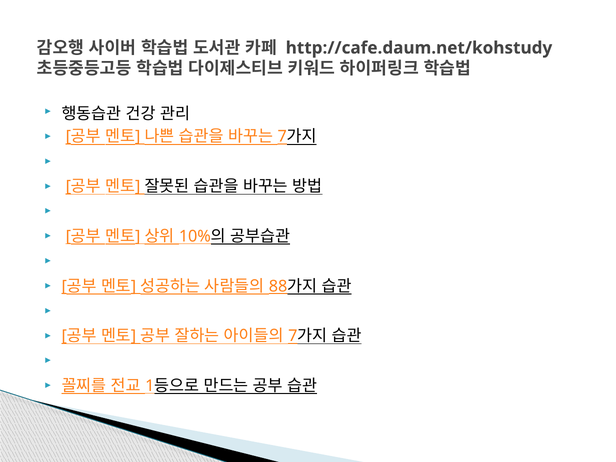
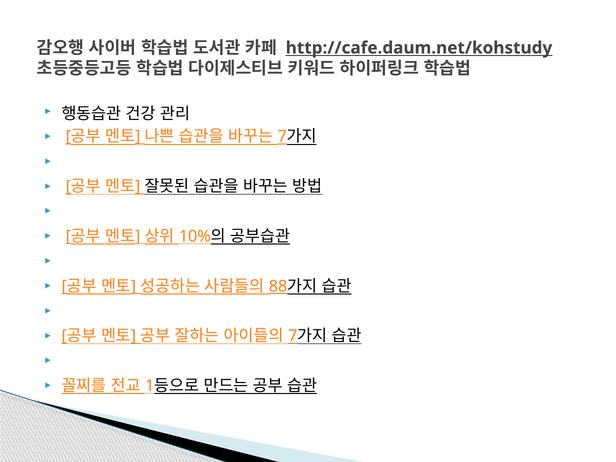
http://cafe.daum.net/kohstudy underline: none -> present
